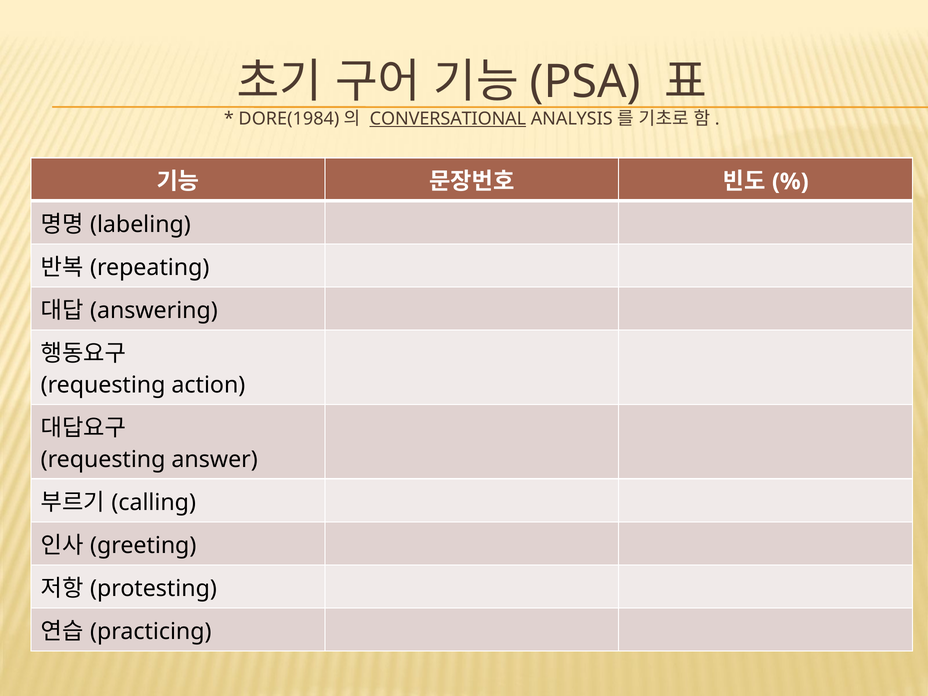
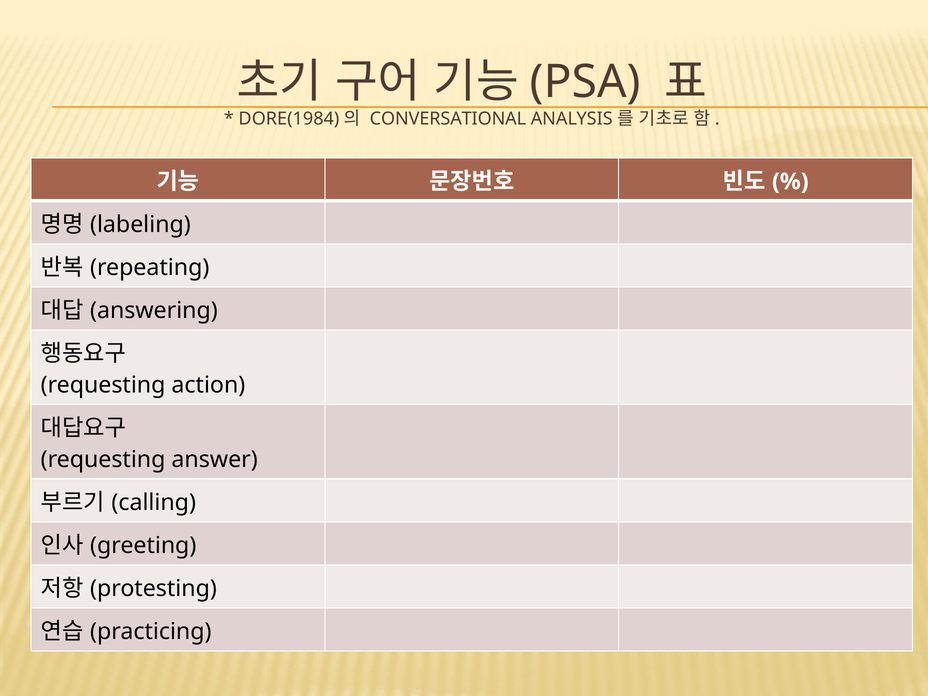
CONVERSATIONAL underline: present -> none
